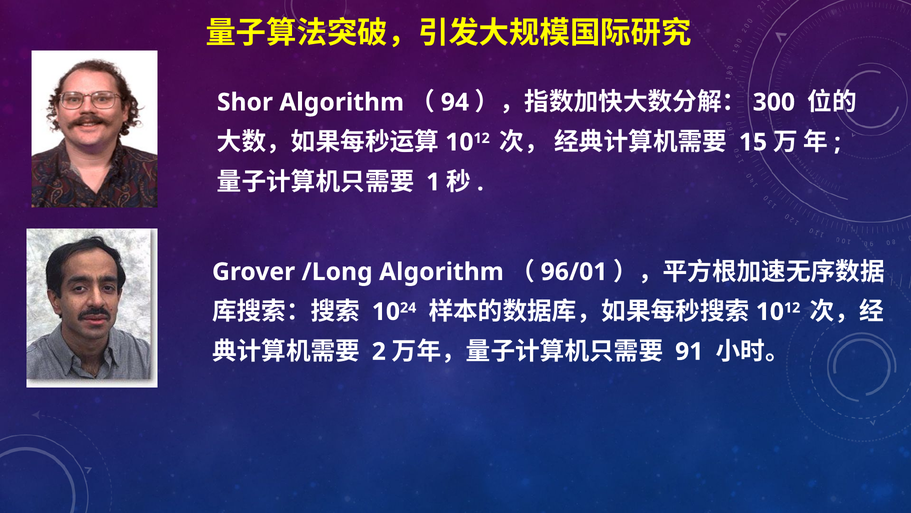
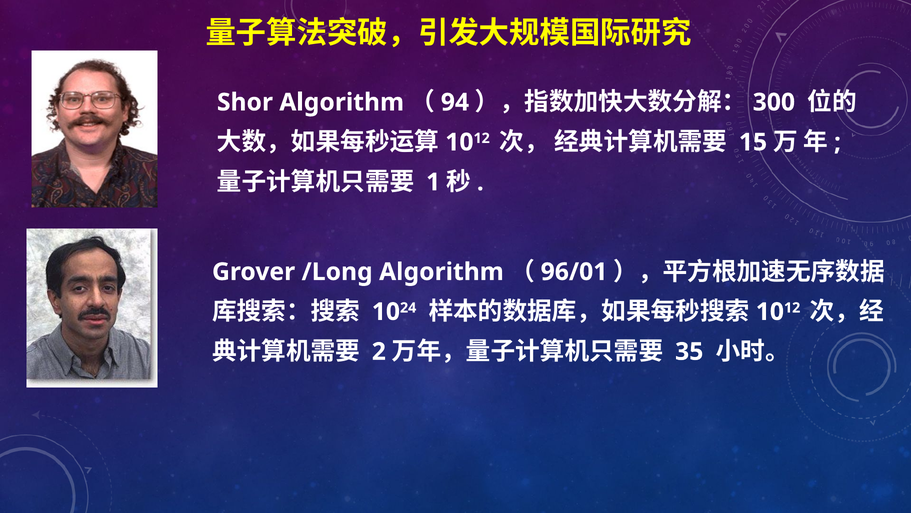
91: 91 -> 35
